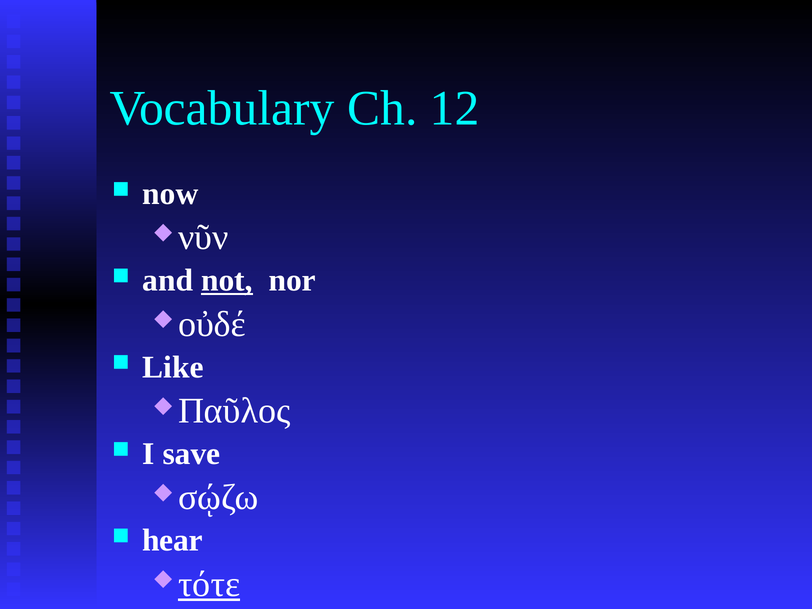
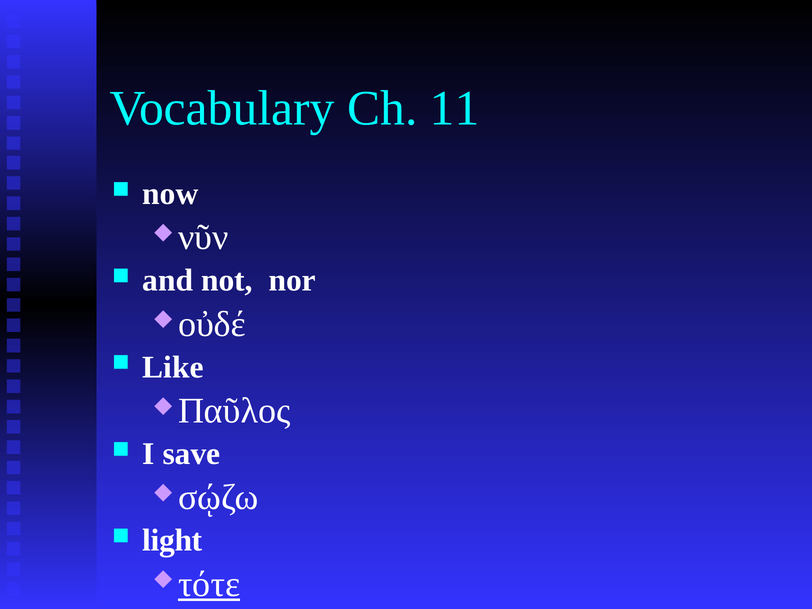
12: 12 -> 11
not underline: present -> none
hear: hear -> light
